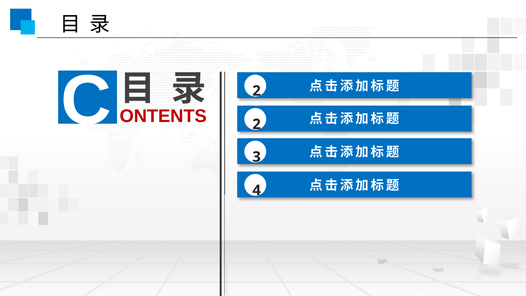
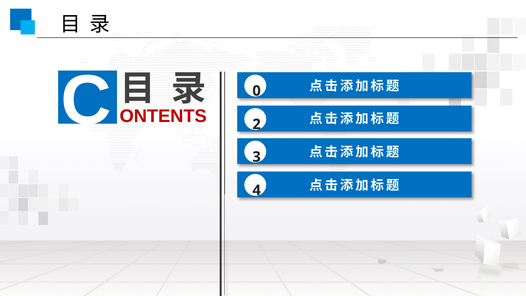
C 2: 2 -> 0
